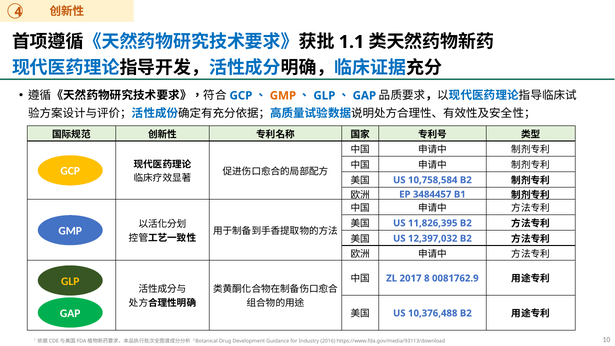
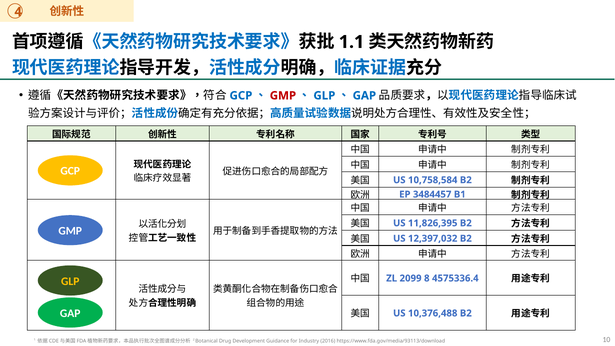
GMP at (283, 96) colour: orange -> red
2017: 2017 -> 2099
0081762.9: 0081762.9 -> 4575336.4
